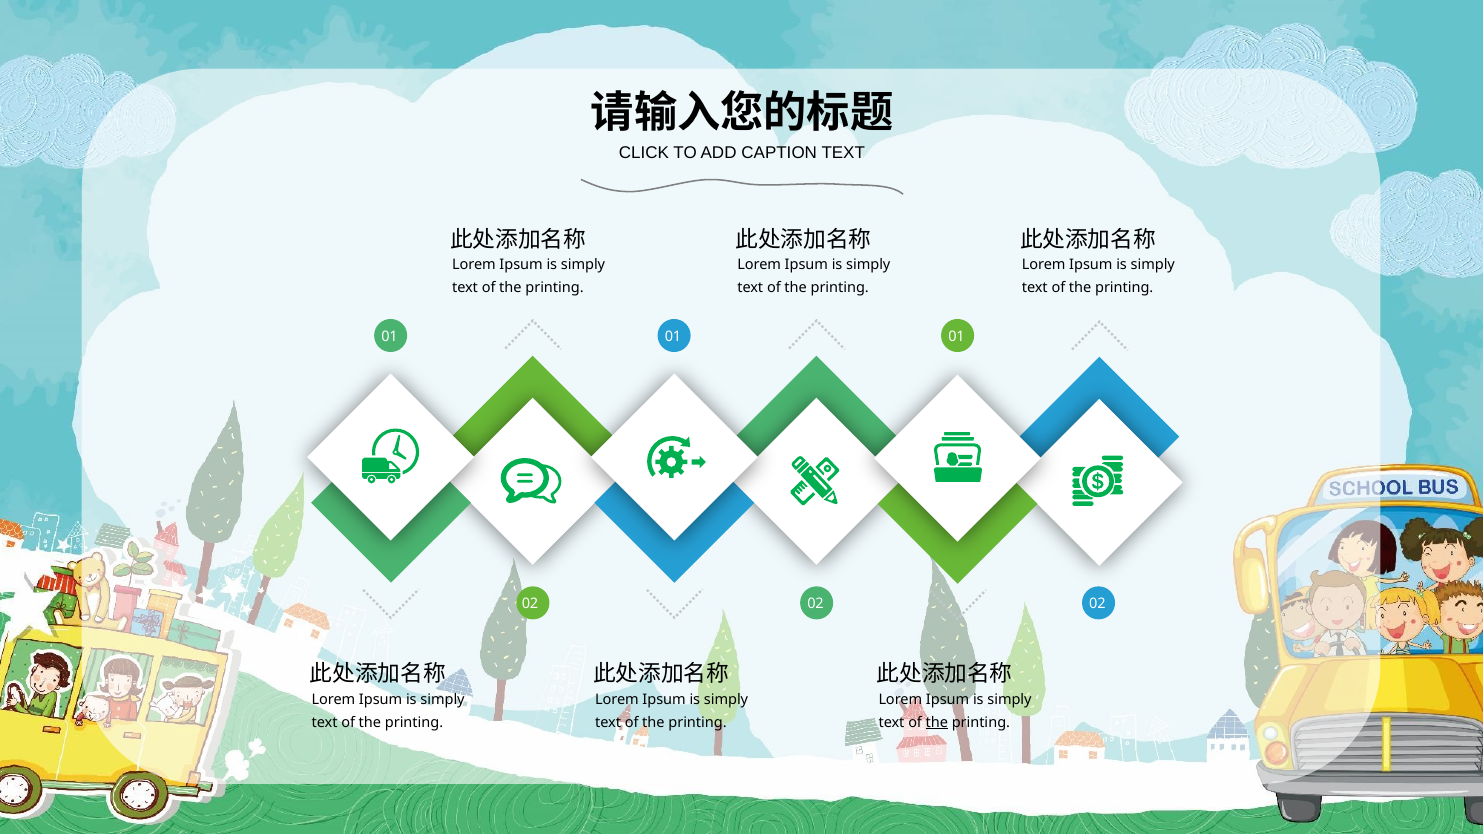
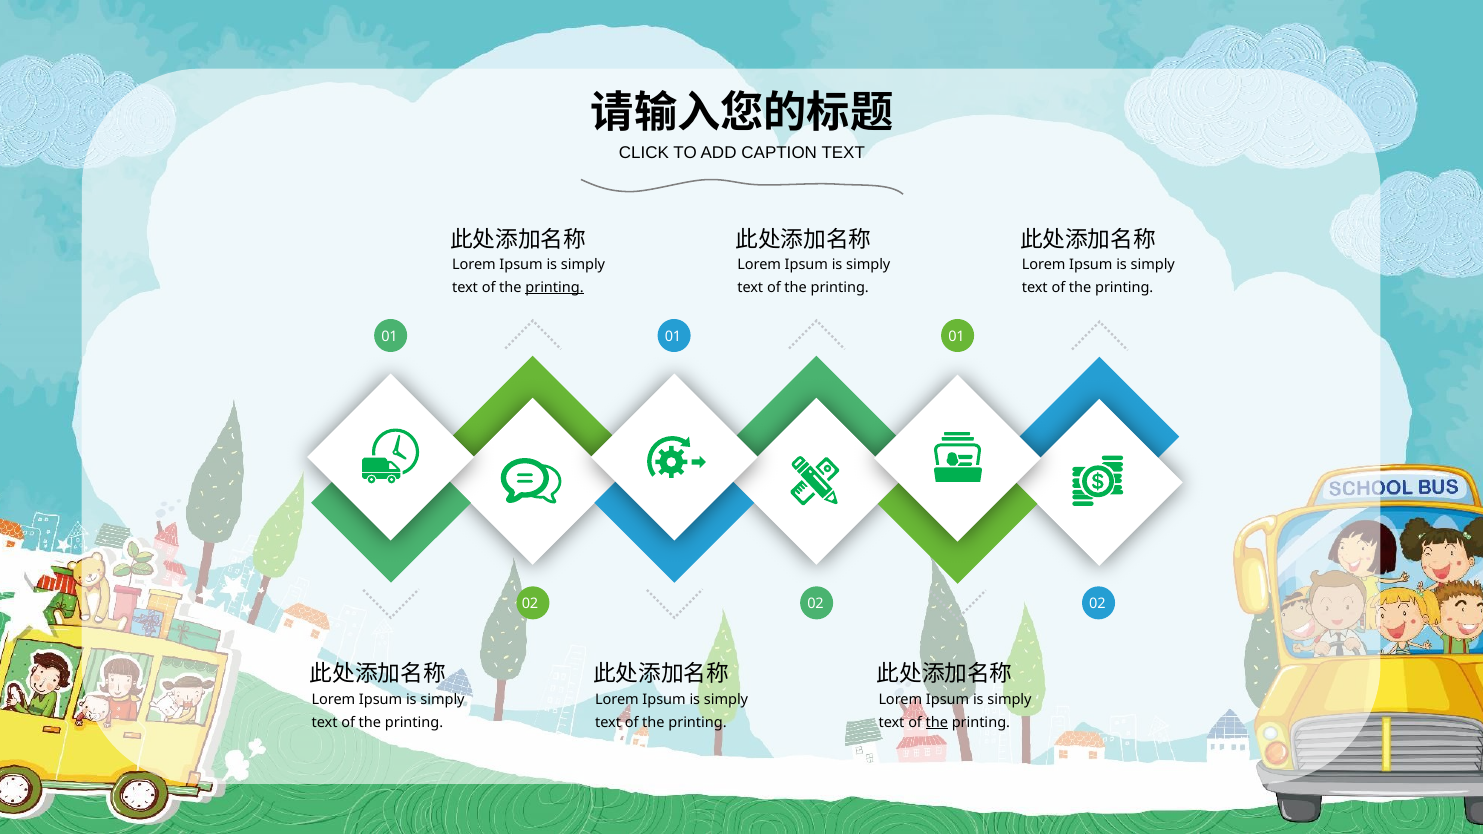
printing at (555, 288) underline: none -> present
